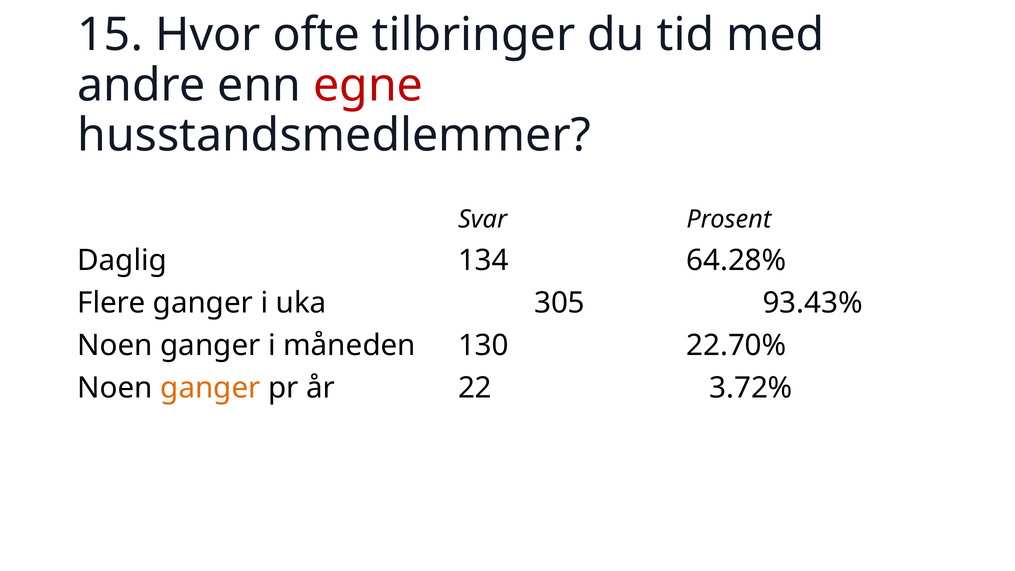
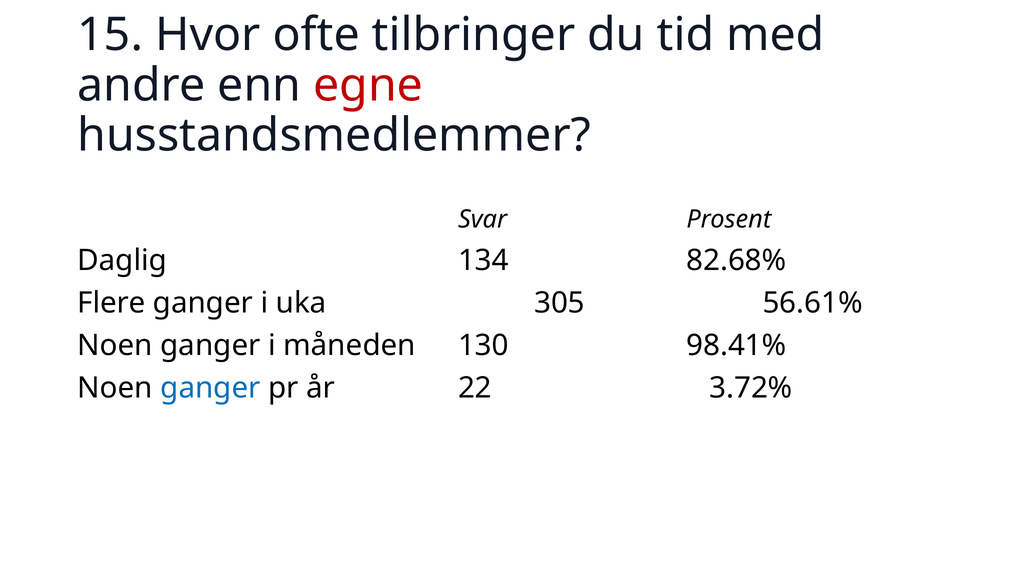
64.28%: 64.28% -> 82.68%
93.43%: 93.43% -> 56.61%
22.70%: 22.70% -> 98.41%
ganger at (210, 388) colour: orange -> blue
